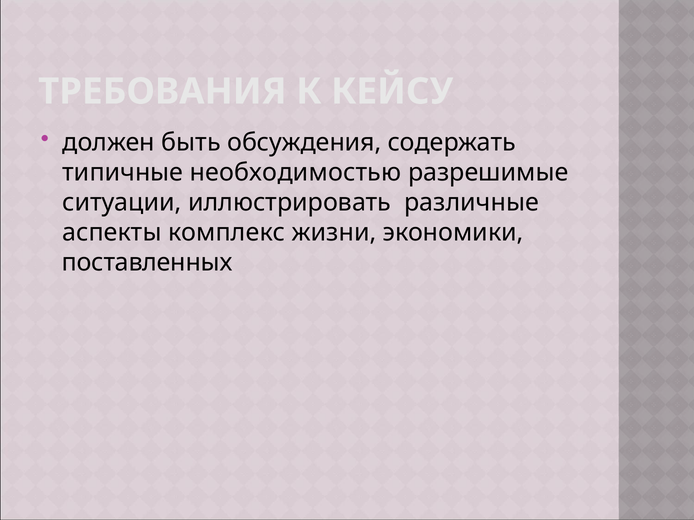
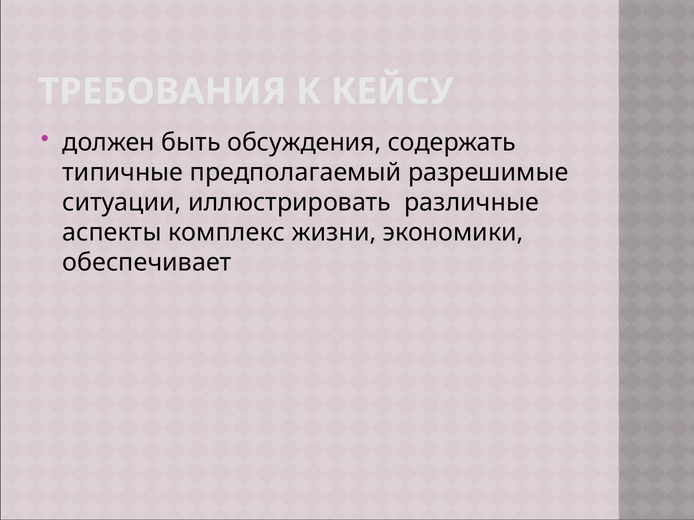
необходимостью: необходимостью -> предполагаемый
поставленных: поставленных -> обеспечивает
